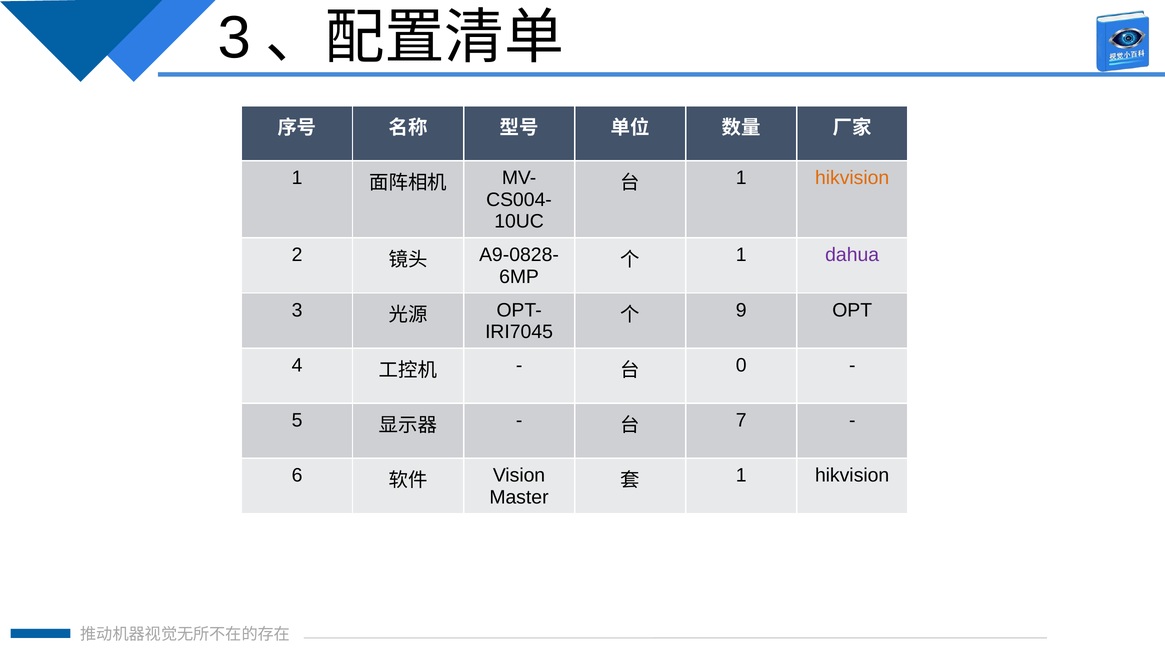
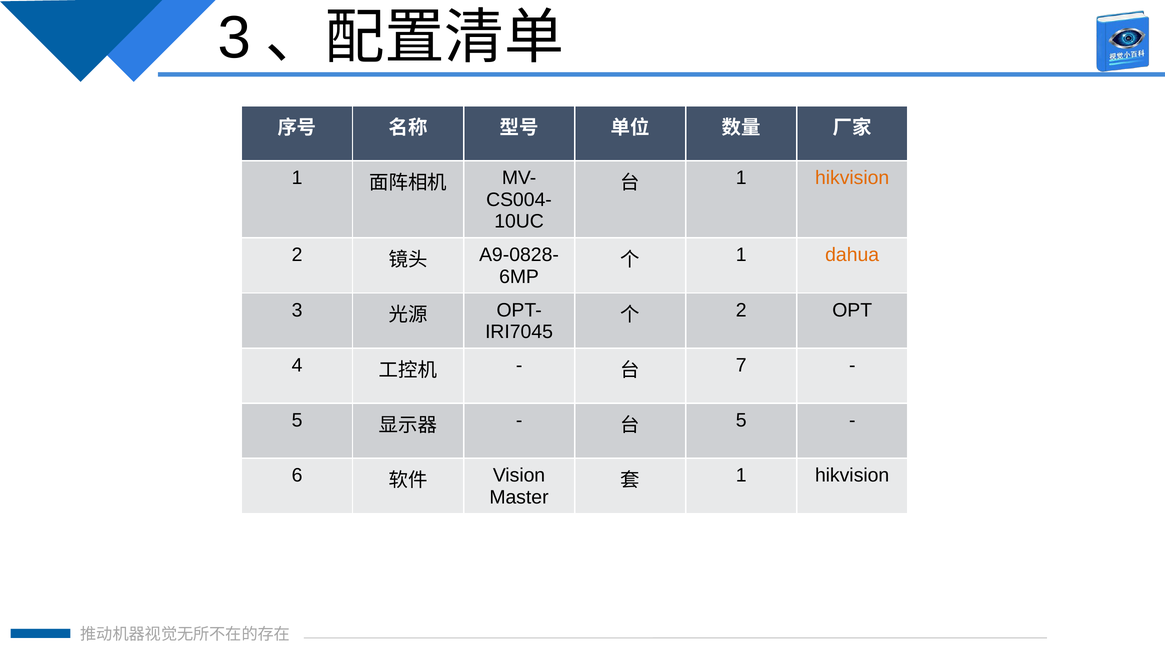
dahua colour: purple -> orange
9 at (741, 310): 9 -> 2
0: 0 -> 7
7 at (741, 420): 7 -> 5
